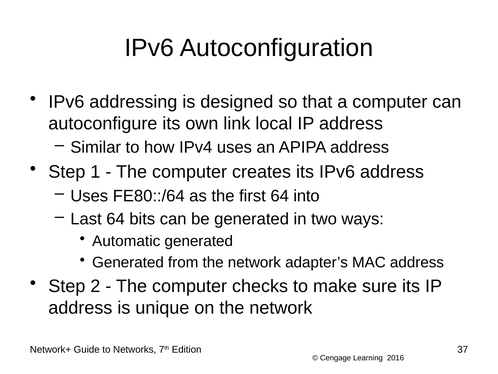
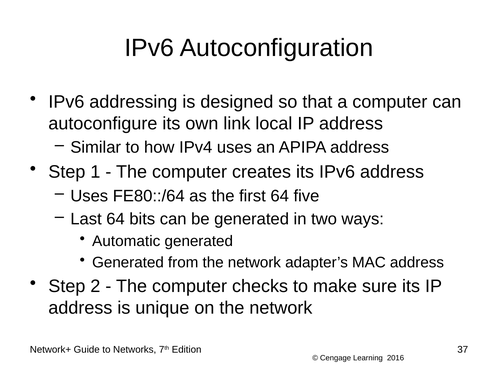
into: into -> five
